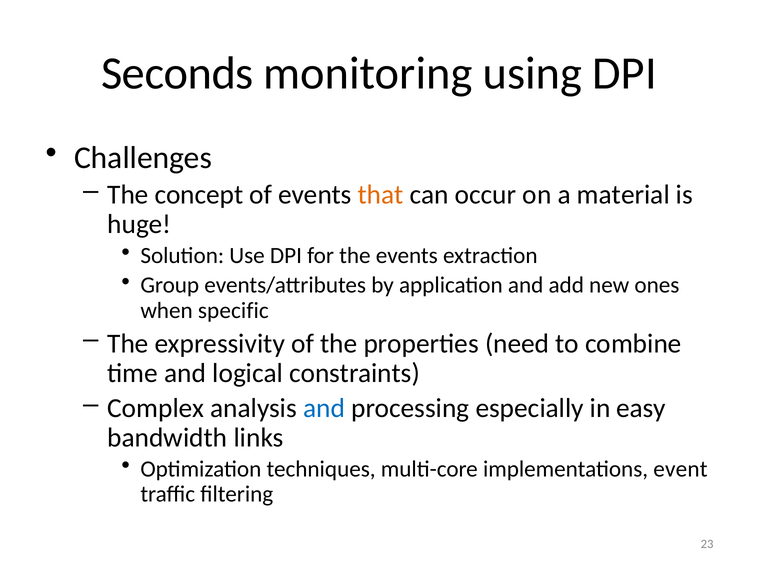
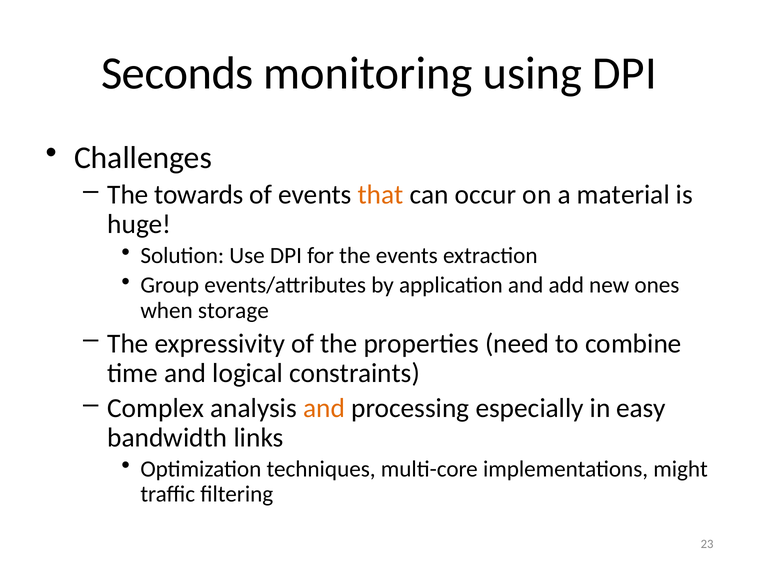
concept: concept -> towards
specific: specific -> storage
and at (324, 408) colour: blue -> orange
event: event -> might
